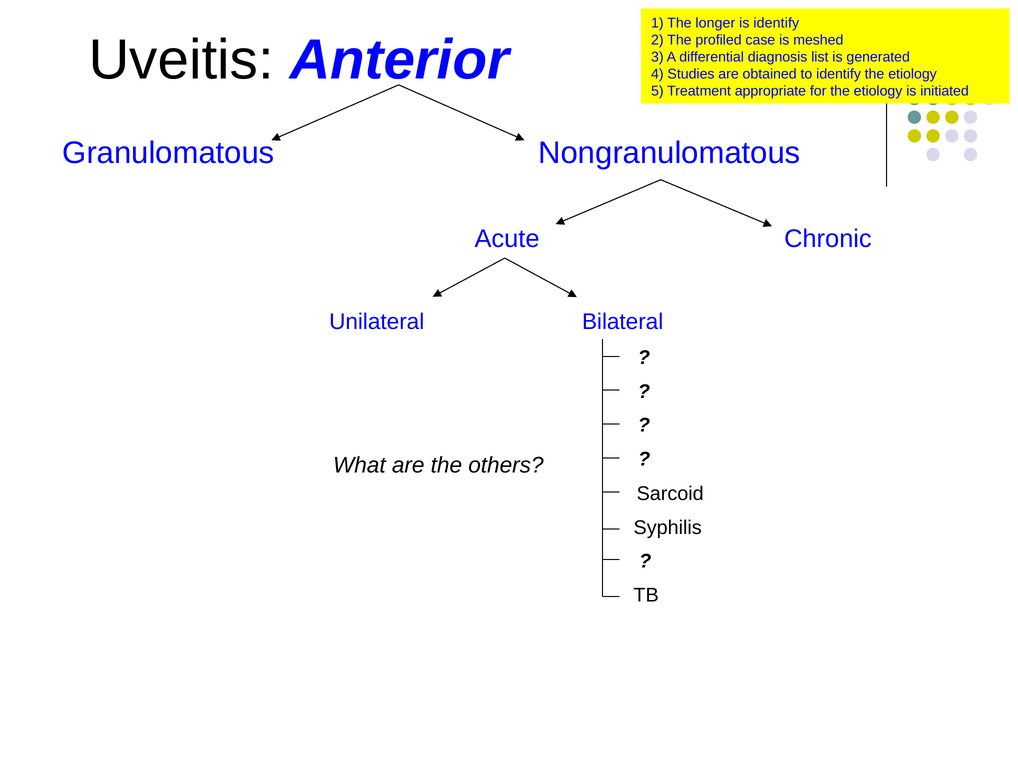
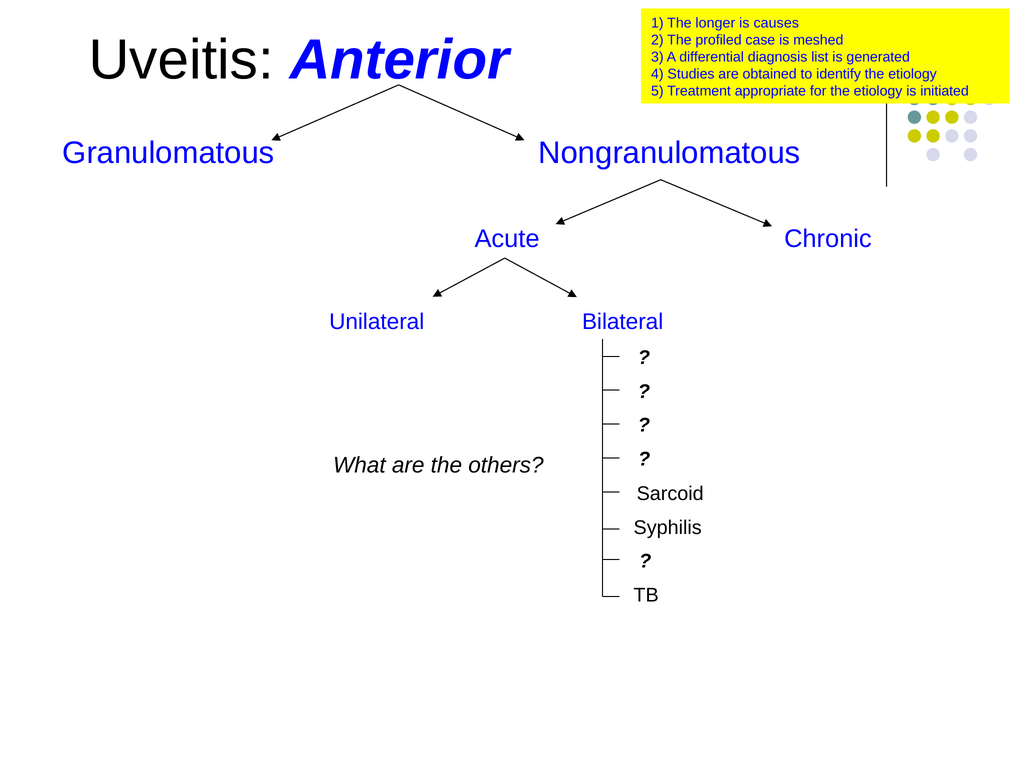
is identify: identify -> causes
